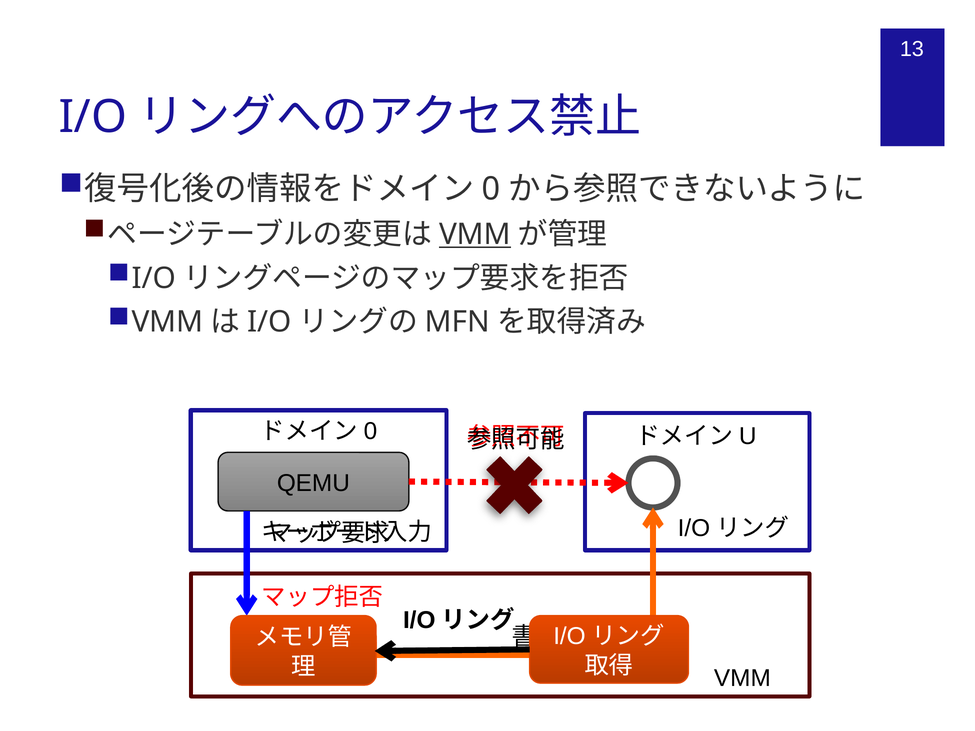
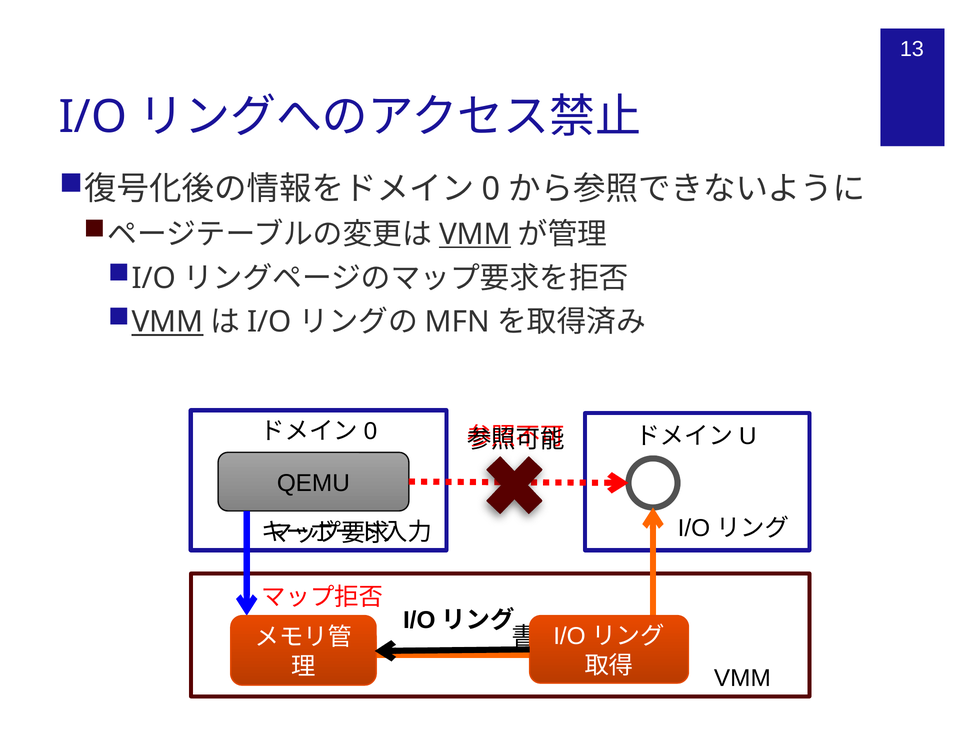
VMM at (168, 322) underline: none -> present
